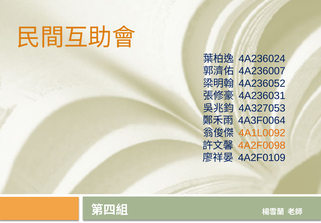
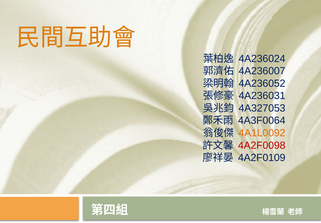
4A2F0098 colour: orange -> red
